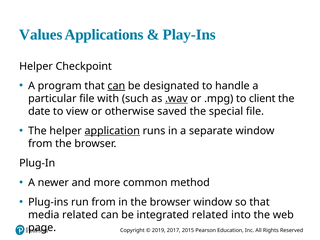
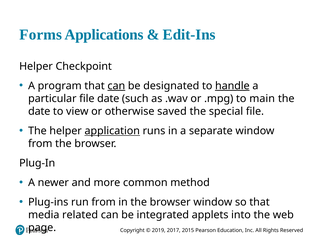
Values: Values -> Forms
Play-Ins: Play-Ins -> Edit-Ins
handle underline: none -> present
file with: with -> date
.wav underline: present -> none
client: client -> main
integrated related: related -> applets
